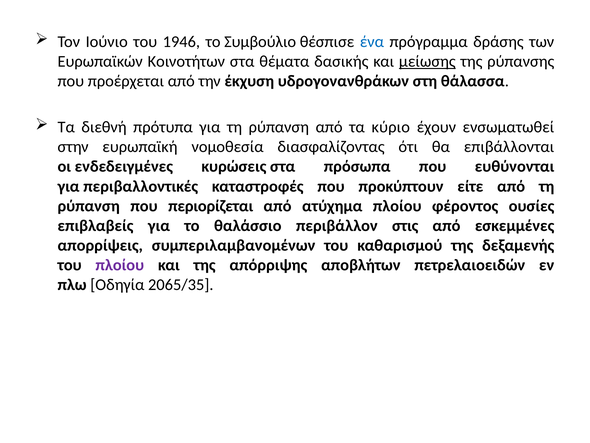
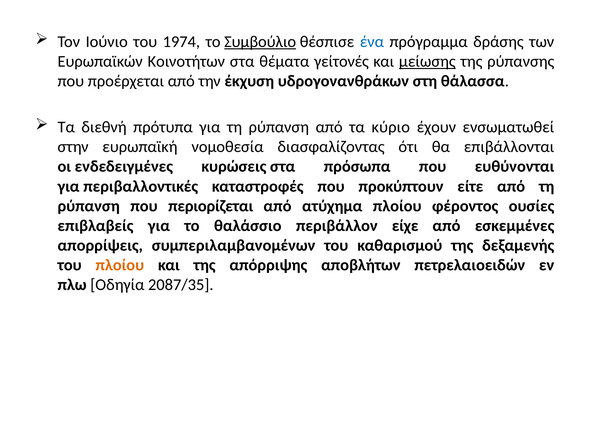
1946: 1946 -> 1974
Συμβούλιο underline: none -> present
δασικής: δασικής -> γείτονές
στις: στις -> είχε
πλοίου at (120, 265) colour: purple -> orange
2065/35: 2065/35 -> 2087/35
